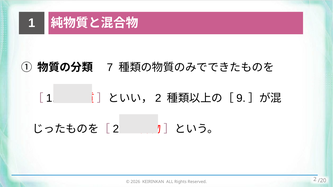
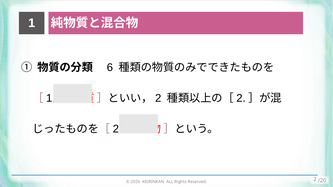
7: 7 -> 6
9 at (241, 98): 9 -> 2
